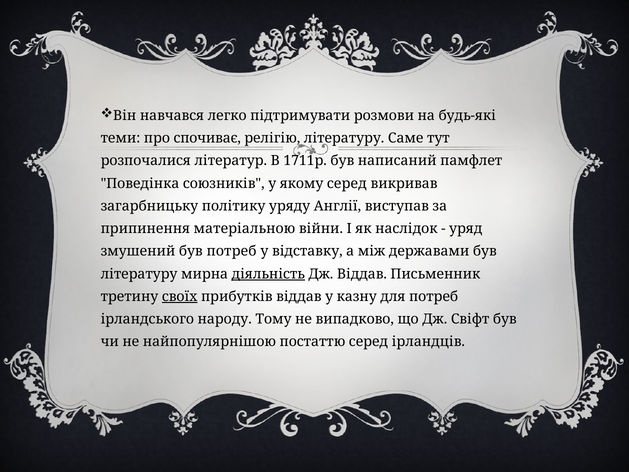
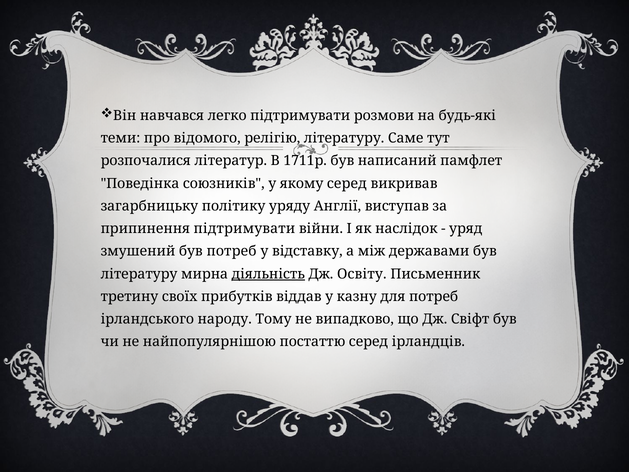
спочиває: спочиває -> відомого
припинення матеріальною: матеріальною -> підтримувати
Дж Віддав: Віддав -> Освіту
своїх underline: present -> none
